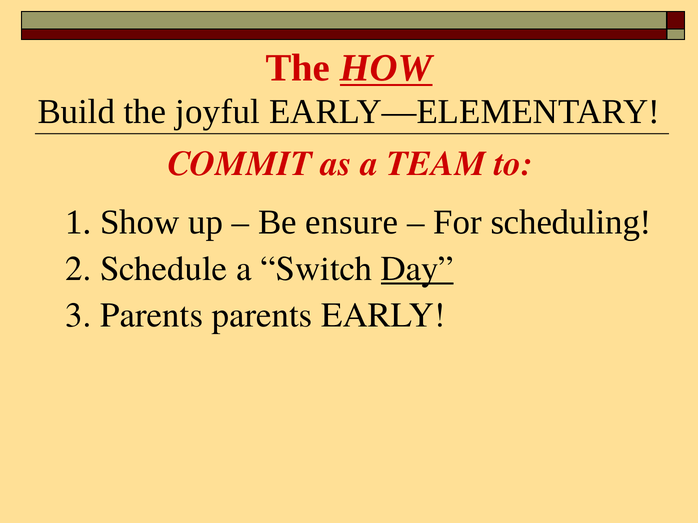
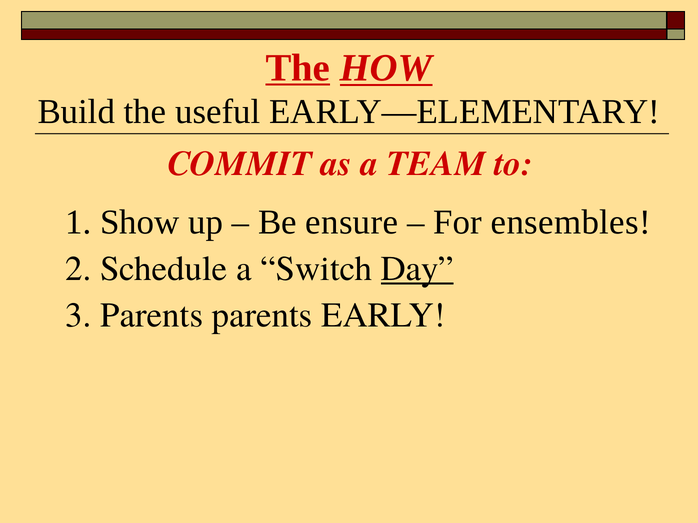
The at (298, 68) underline: none -> present
joyful: joyful -> useful
scheduling: scheduling -> ensembles
